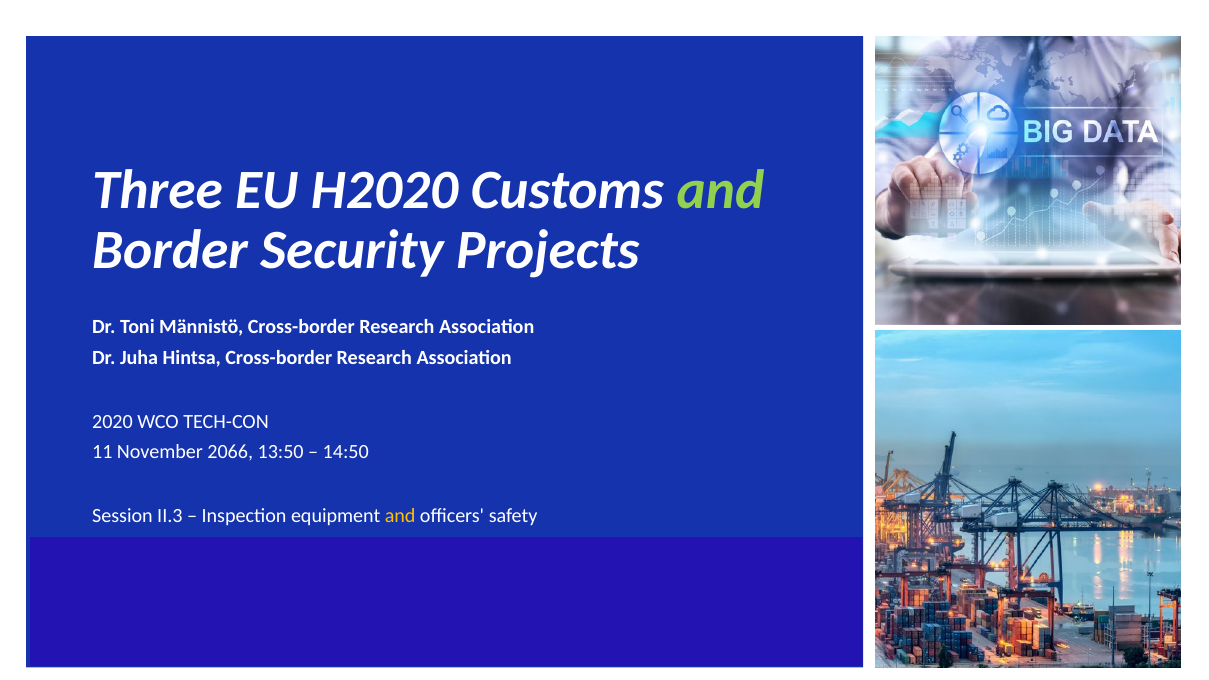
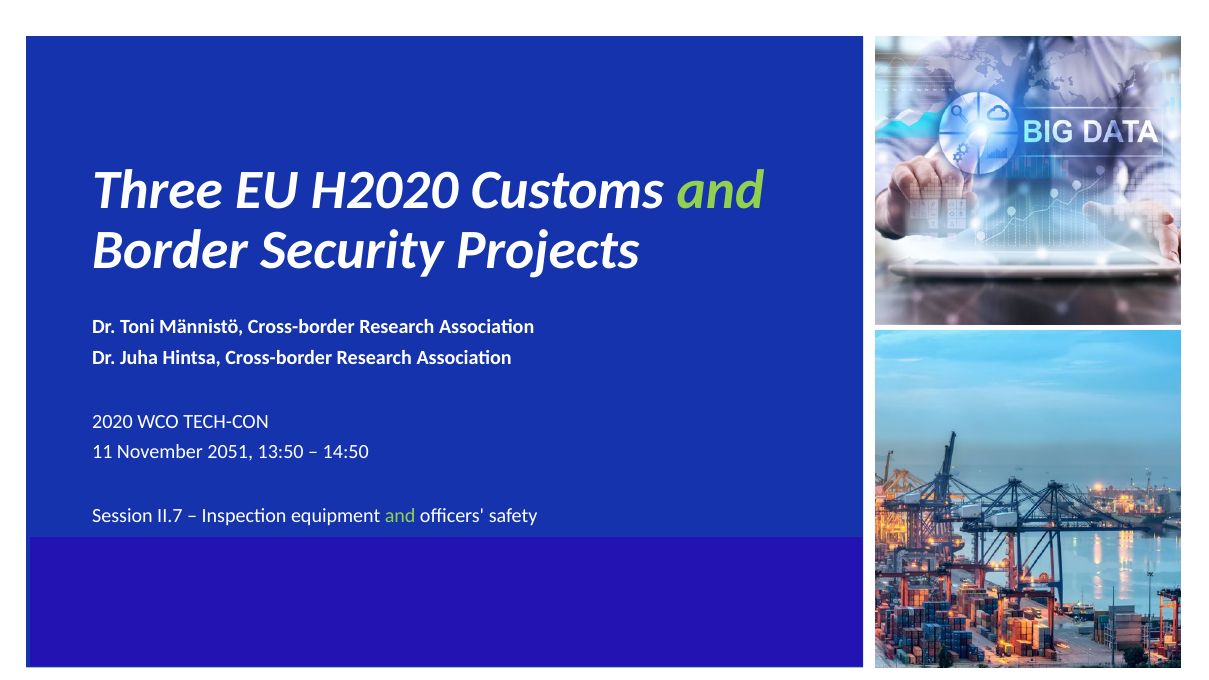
2066: 2066 -> 2051
II.3: II.3 -> II.7
and at (400, 516) colour: yellow -> light green
